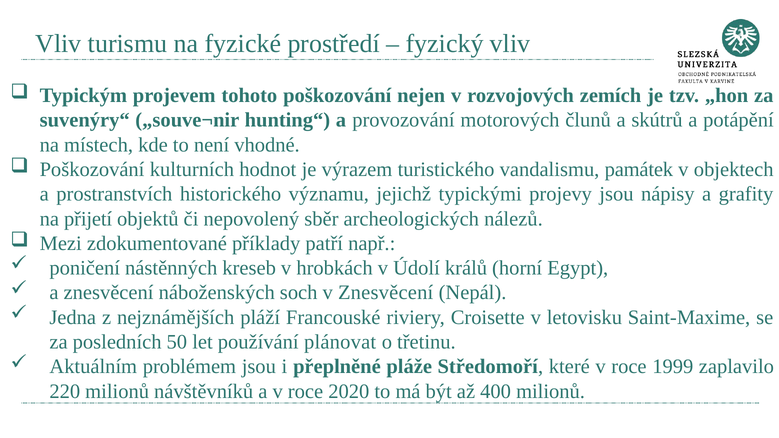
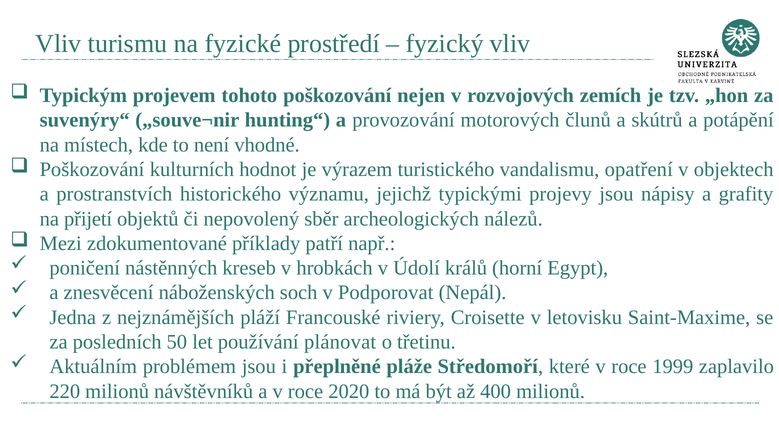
památek: památek -> opatření
v Znesvěcení: Znesvěcení -> Podporovat
